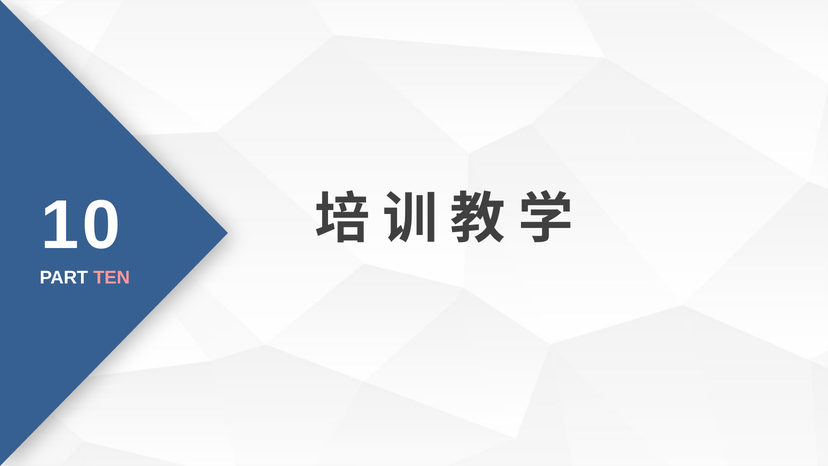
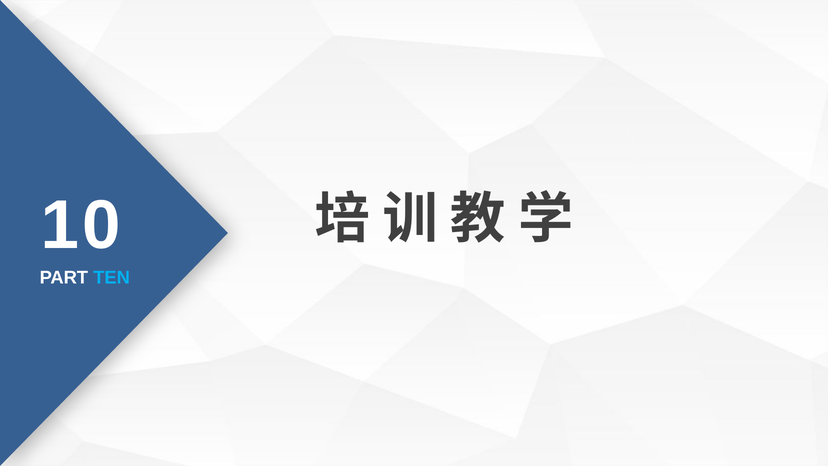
TEN colour: pink -> light blue
